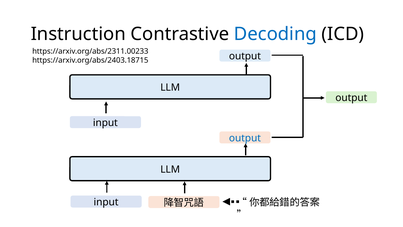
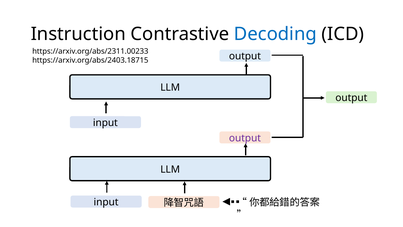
output at (245, 138) colour: blue -> purple
